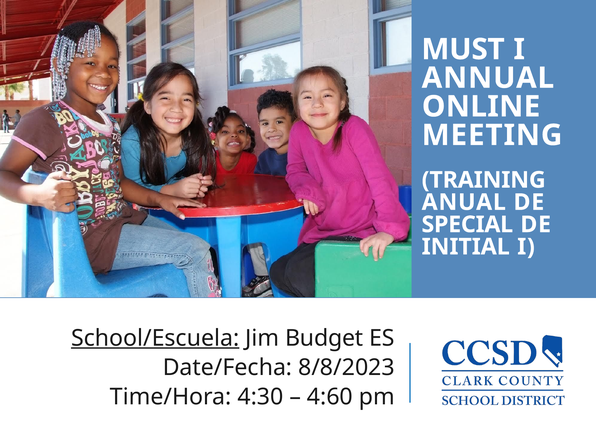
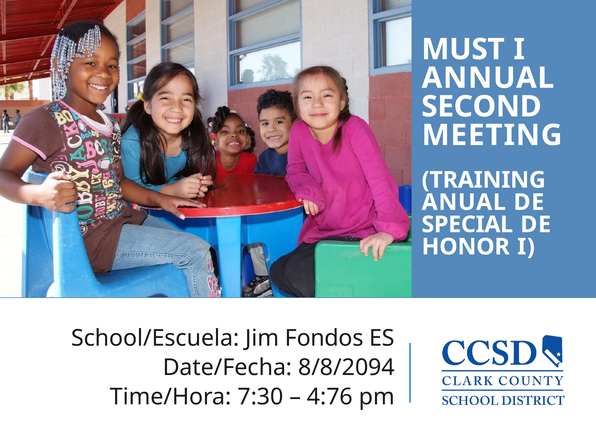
ONLINE: ONLINE -> SECOND
INITIAL: INITIAL -> HONOR
School/Escuela underline: present -> none
Budget: Budget -> Fondos
8/8/2023: 8/8/2023 -> 8/8/2094
4:30: 4:30 -> 7:30
4:60: 4:60 -> 4:76
